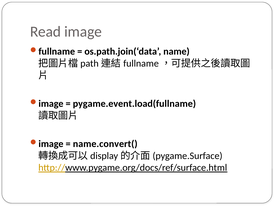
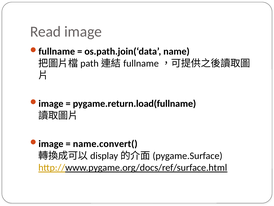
pygame.event.load(fullname: pygame.event.load(fullname -> pygame.return.load(fullname
